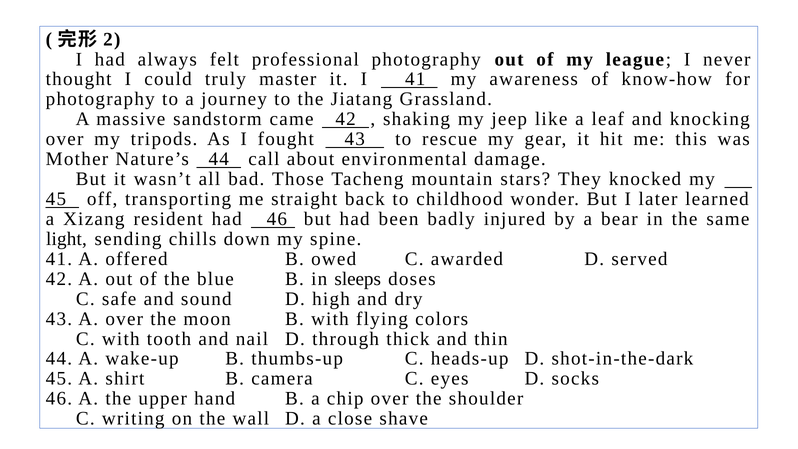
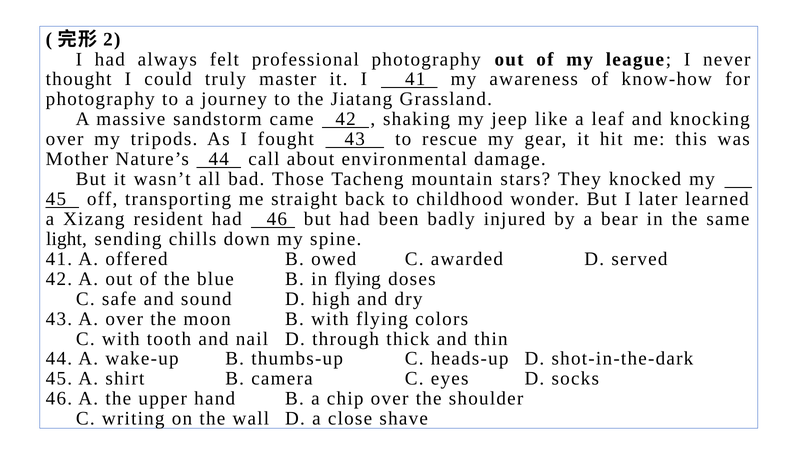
in sleeps: sleeps -> flying
